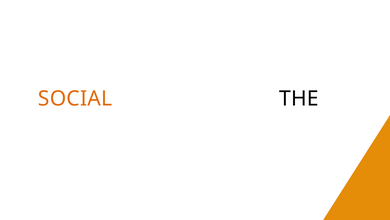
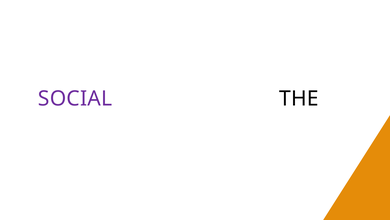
SOCIAL colour: orange -> purple
